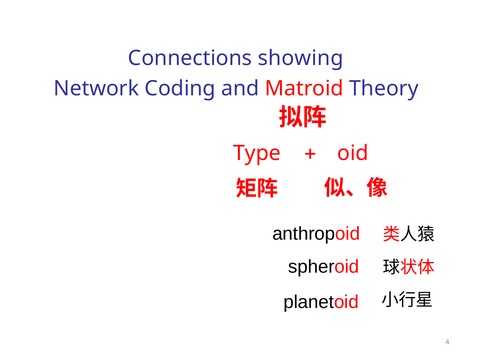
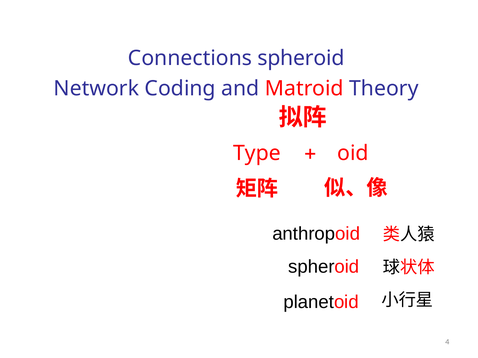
Connections showing: showing -> spheroid
